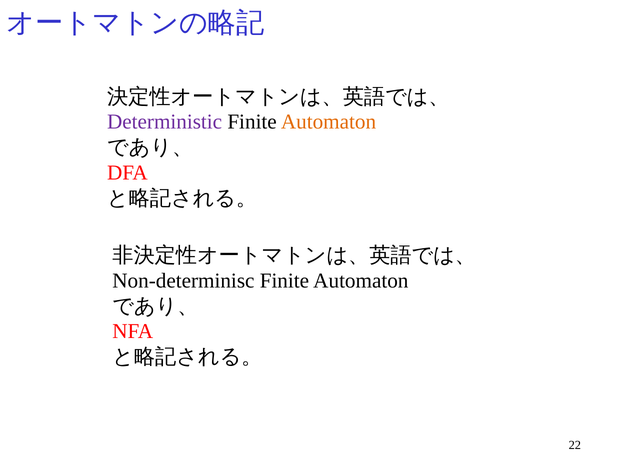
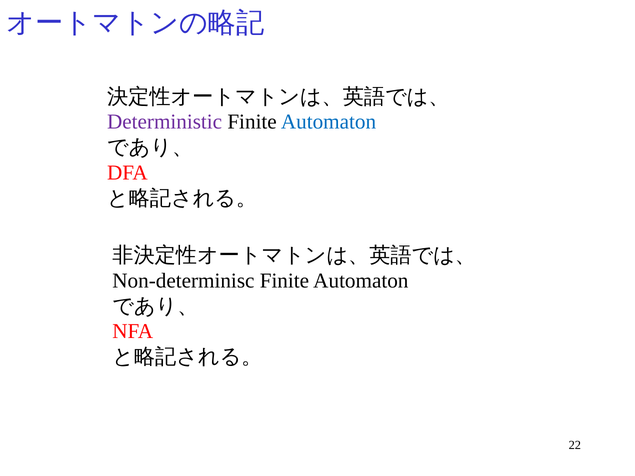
Automaton at (328, 122) colour: orange -> blue
